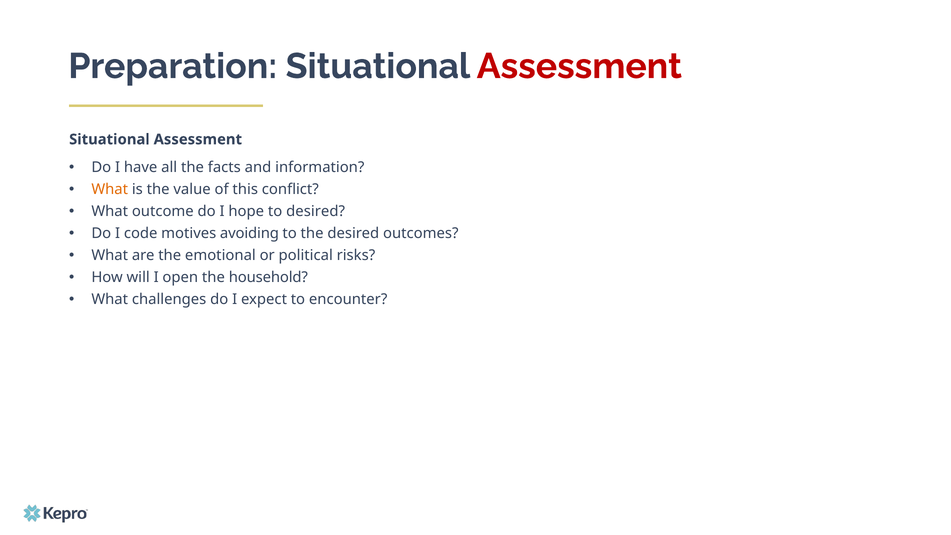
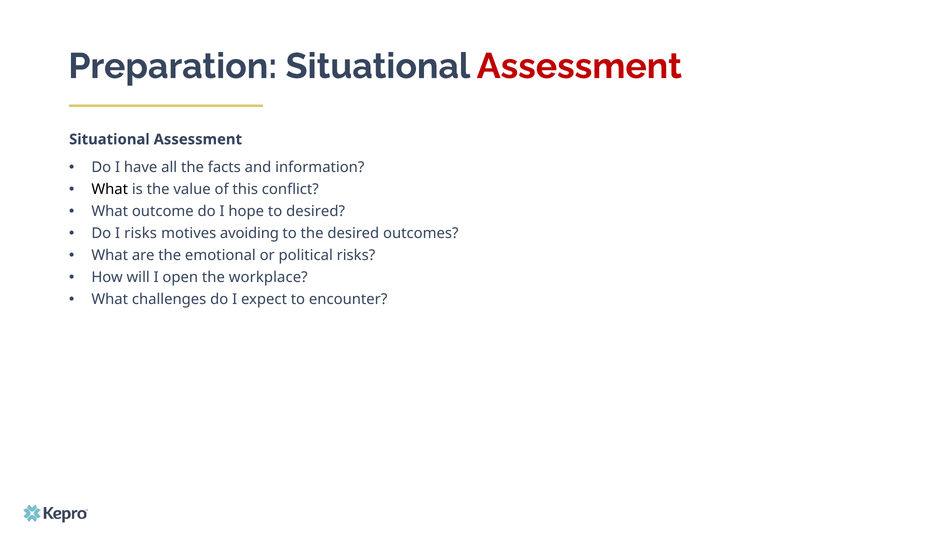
What at (110, 189) colour: orange -> black
I code: code -> risks
household: household -> workplace
